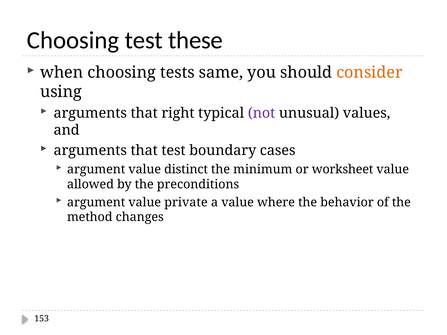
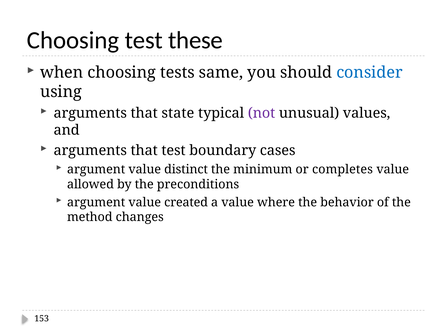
consider colour: orange -> blue
right: right -> state
worksheet: worksheet -> completes
private: private -> created
